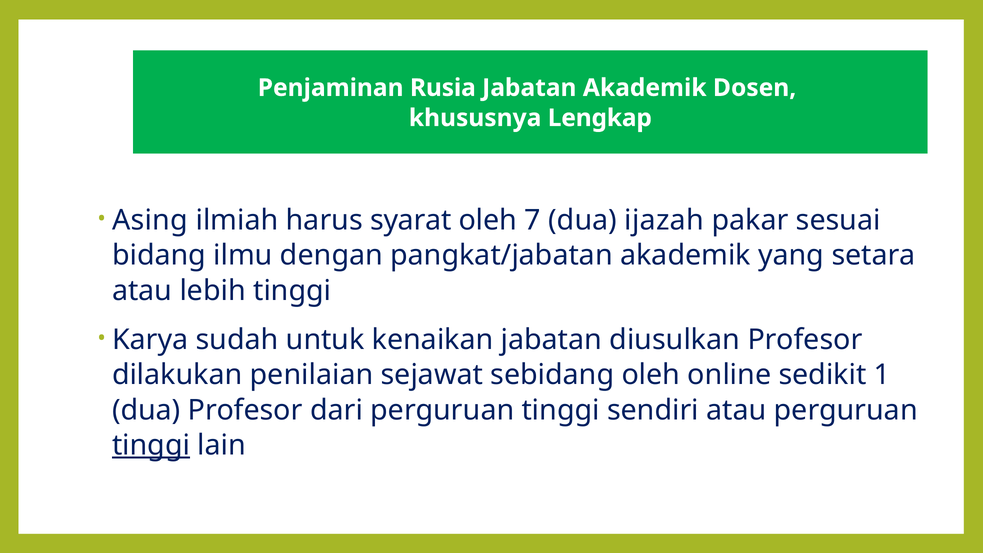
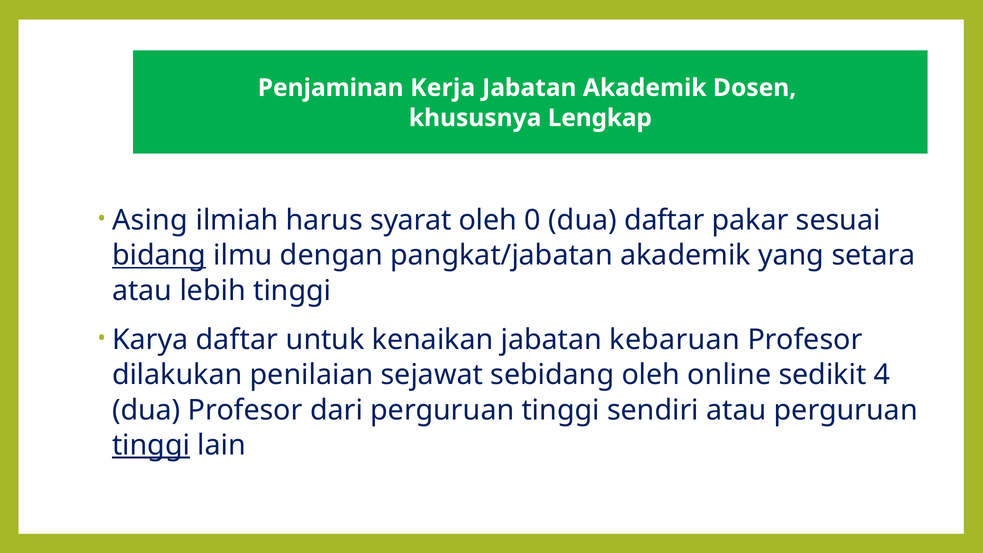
Rusia: Rusia -> Kerja
7: 7 -> 0
dua ijazah: ijazah -> daftar
bidang underline: none -> present
Karya sudah: sudah -> daftar
diusulkan: diusulkan -> kebaruan
1: 1 -> 4
